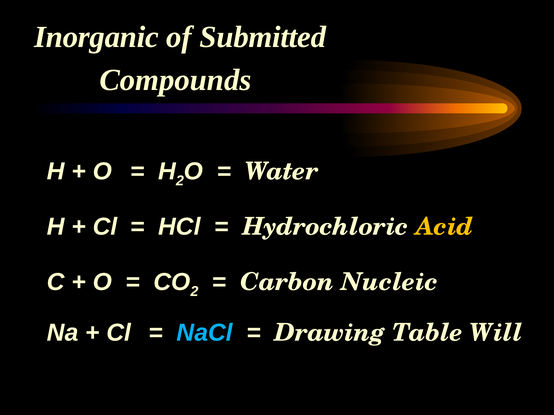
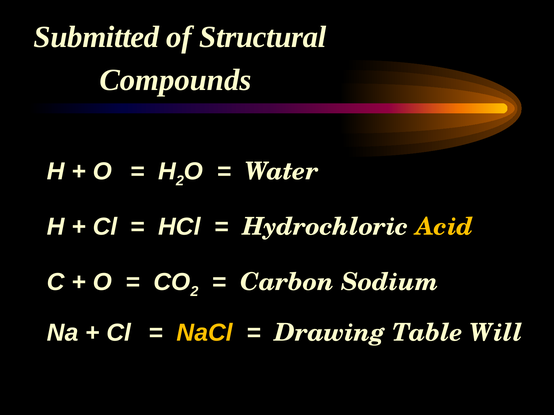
Inorganic: Inorganic -> Submitted
Submitted: Submitted -> Structural
Nucleic: Nucleic -> Sodium
NaCl colour: light blue -> yellow
